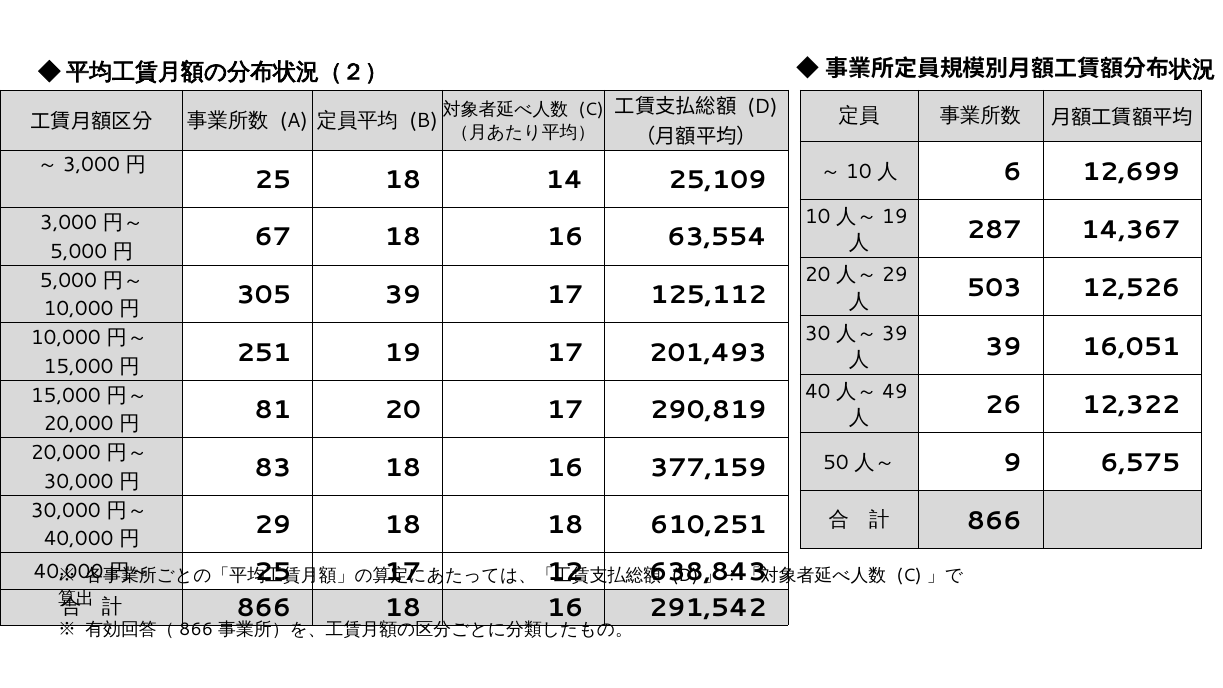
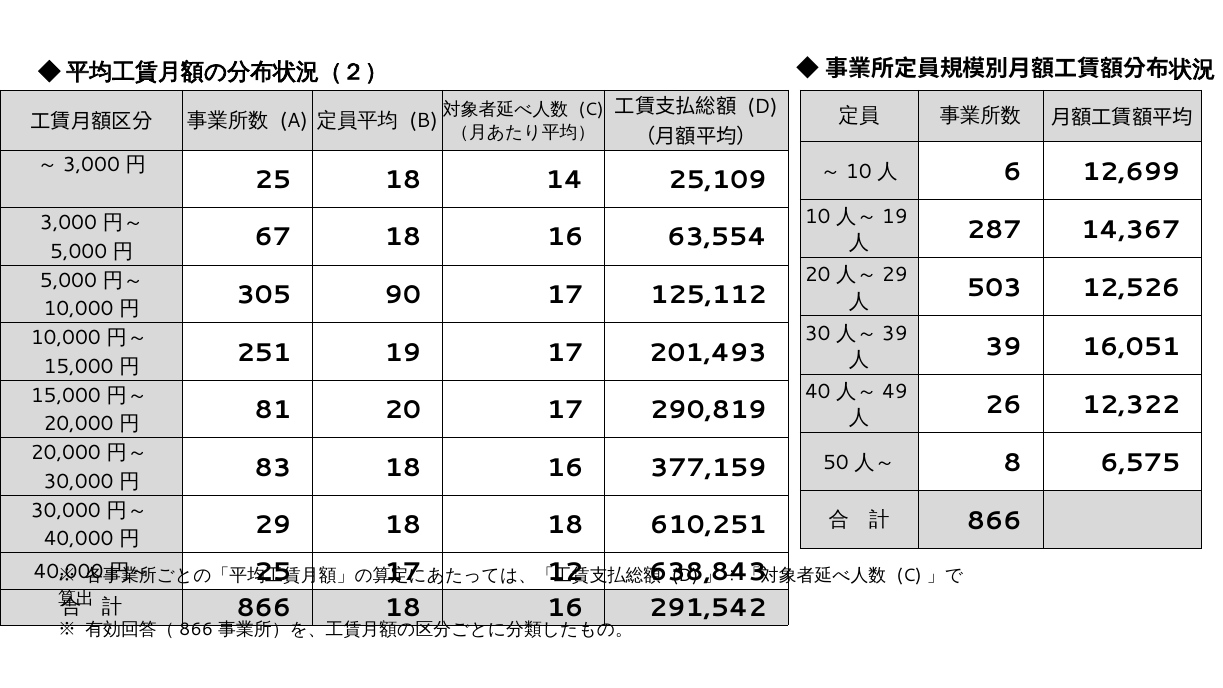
305 39: 39 -> 90
9: 9 -> 8
